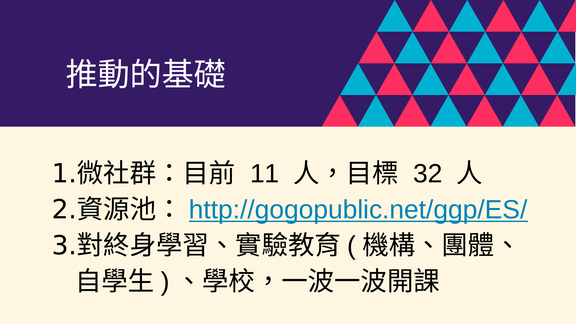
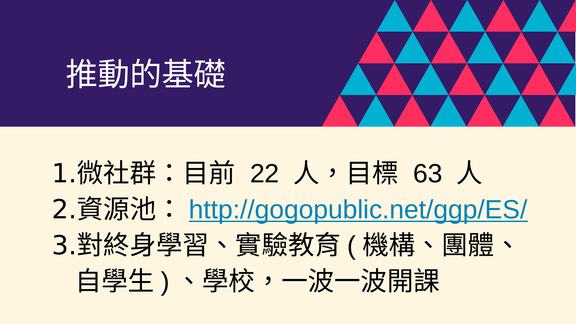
11: 11 -> 22
32: 32 -> 63
